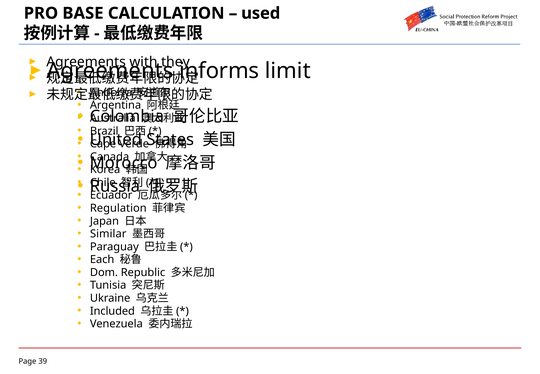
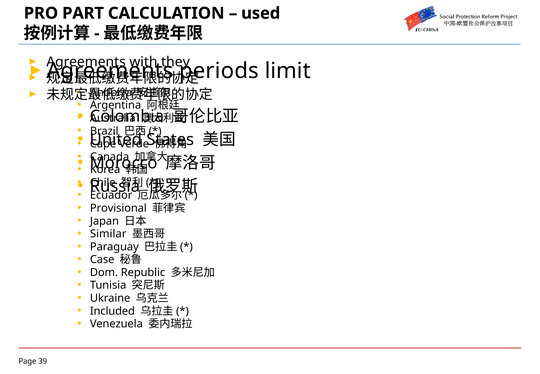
BASE: BASE -> PART
informs: informs -> periods
Regulation: Regulation -> Provisional
Each: Each -> Case
